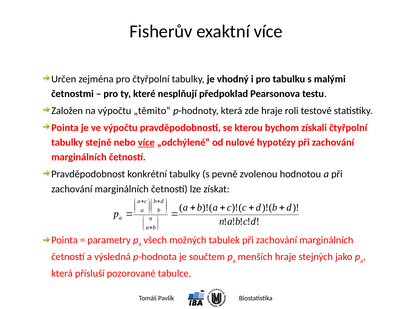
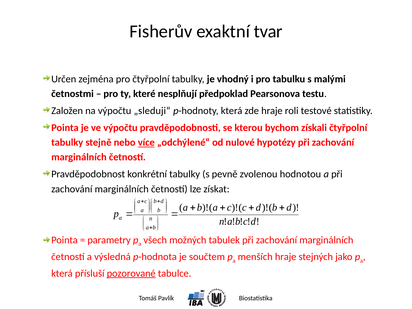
exaktní více: více -> tvar
„těmito“: „těmito“ -> „sleduji“
pozorované underline: none -> present
